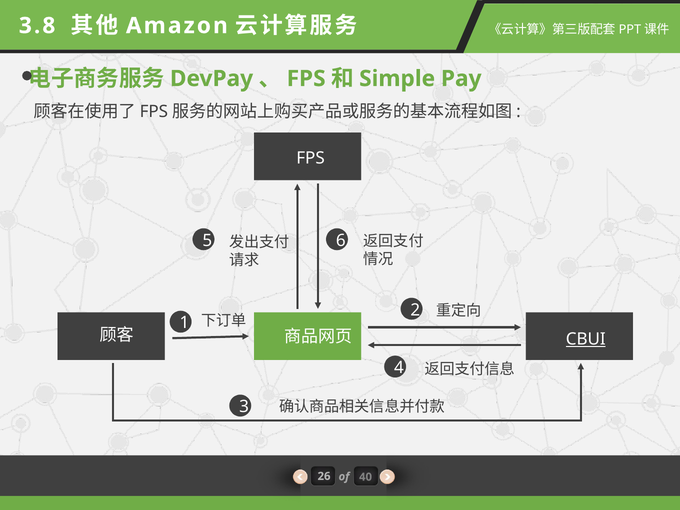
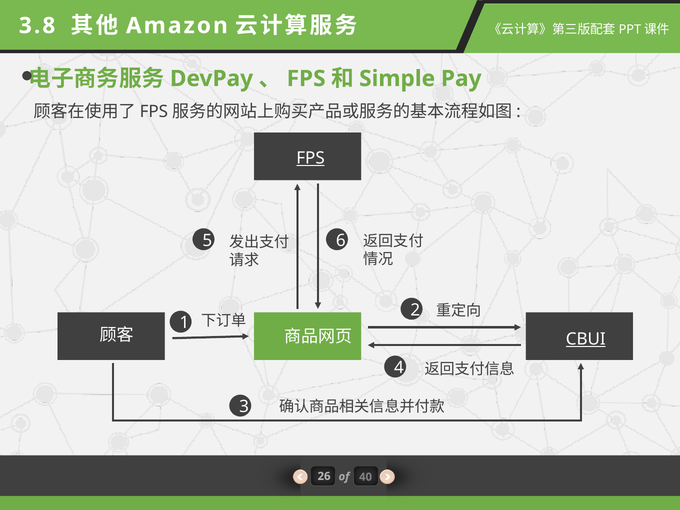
FPS at (311, 158) underline: none -> present
